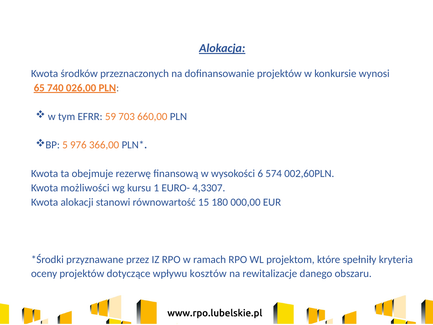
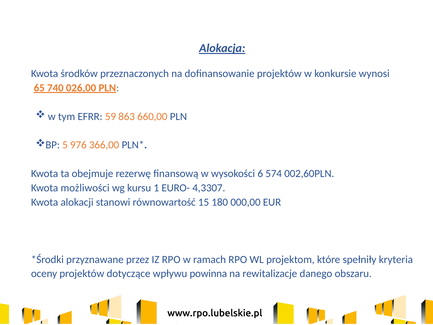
703: 703 -> 863
kosztów: kosztów -> powinna
